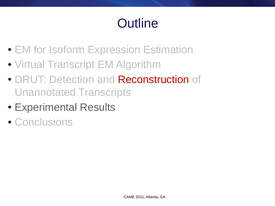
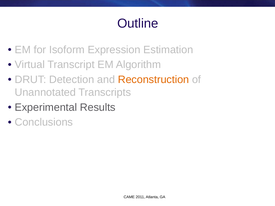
Reconstruction colour: red -> orange
